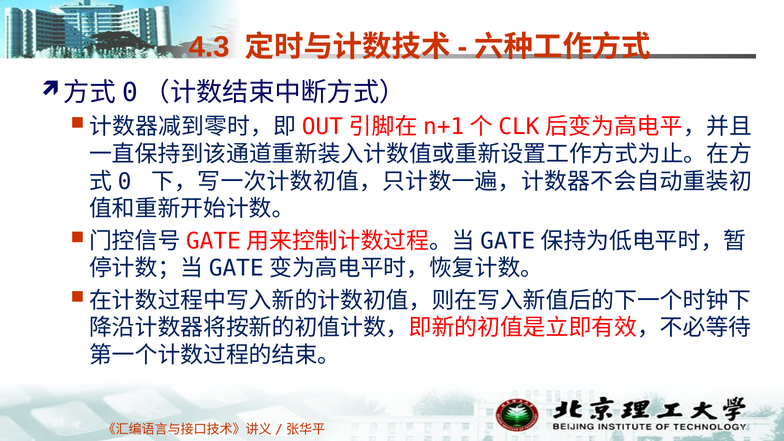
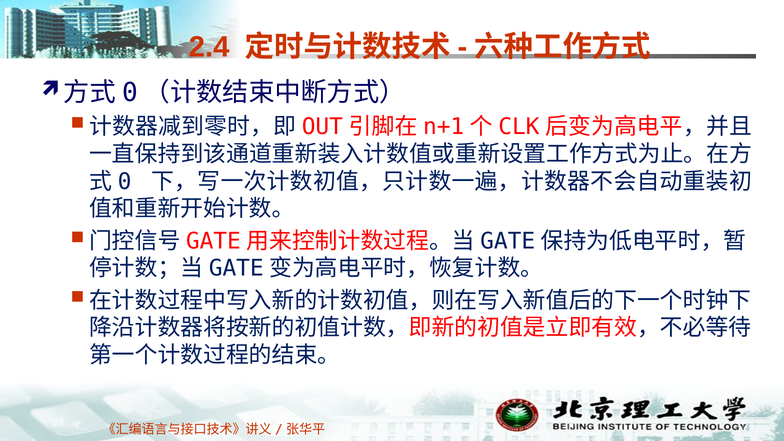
4.3: 4.3 -> 2.4
